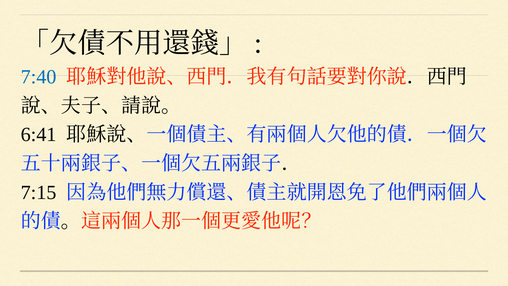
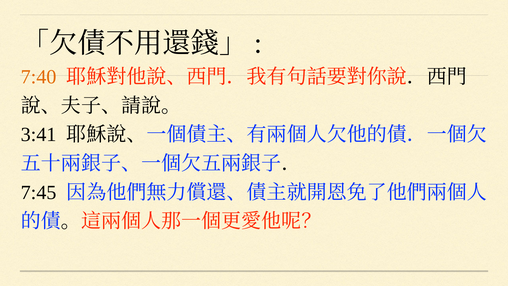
7:40 colour: blue -> orange
6:41: 6:41 -> 3:41
7:15: 7:15 -> 7:45
